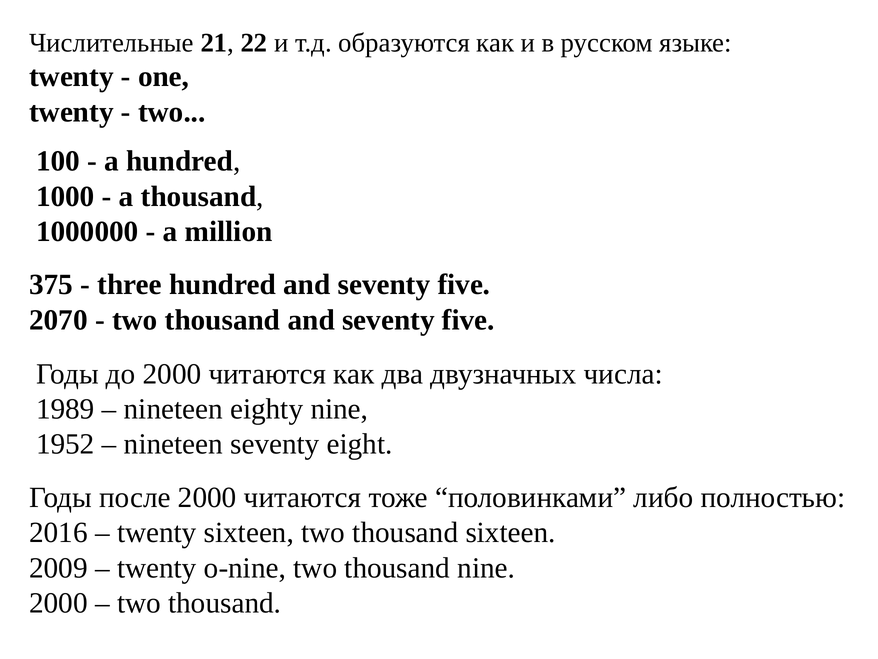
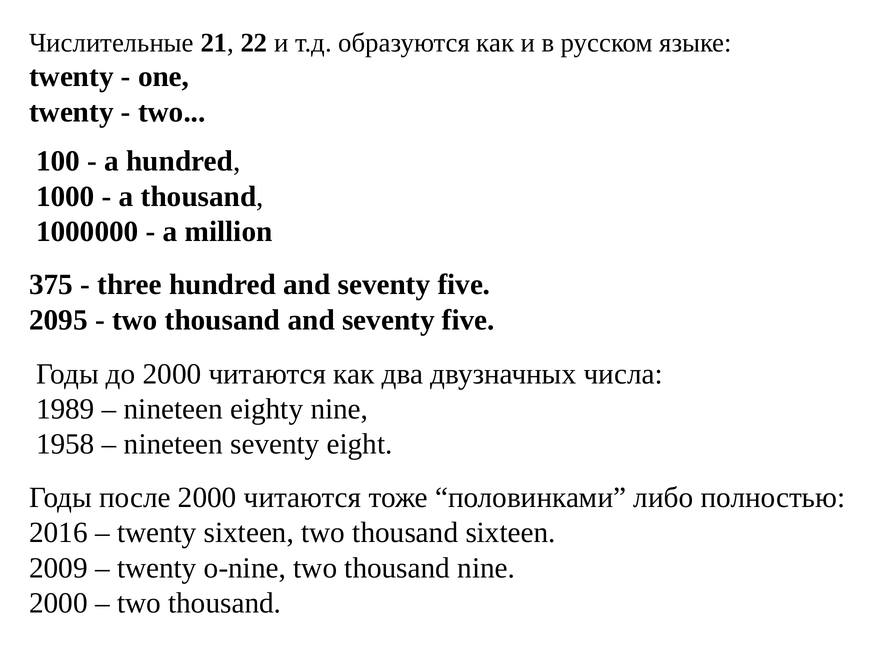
2070: 2070 -> 2095
1952: 1952 -> 1958
